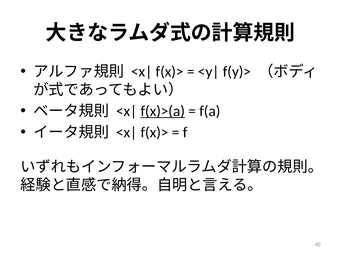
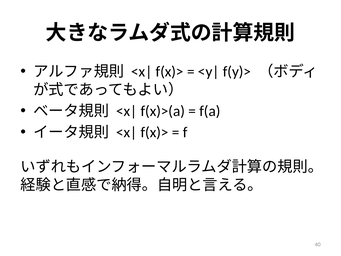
f(x)>(a underline: present -> none
